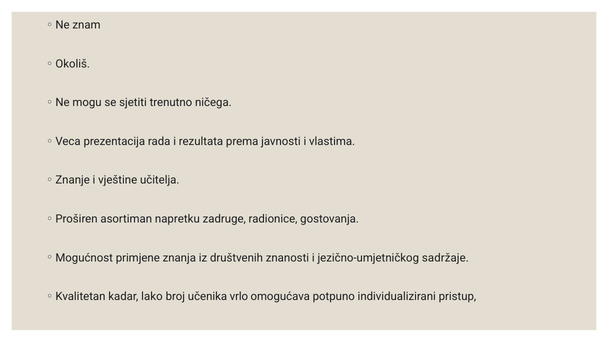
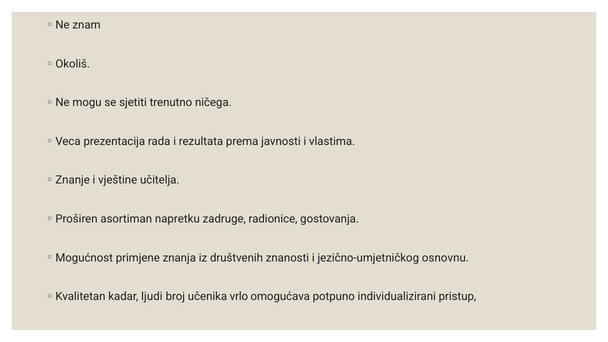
sadržaje: sadržaje -> osnovnu
lako: lako -> ljudi
